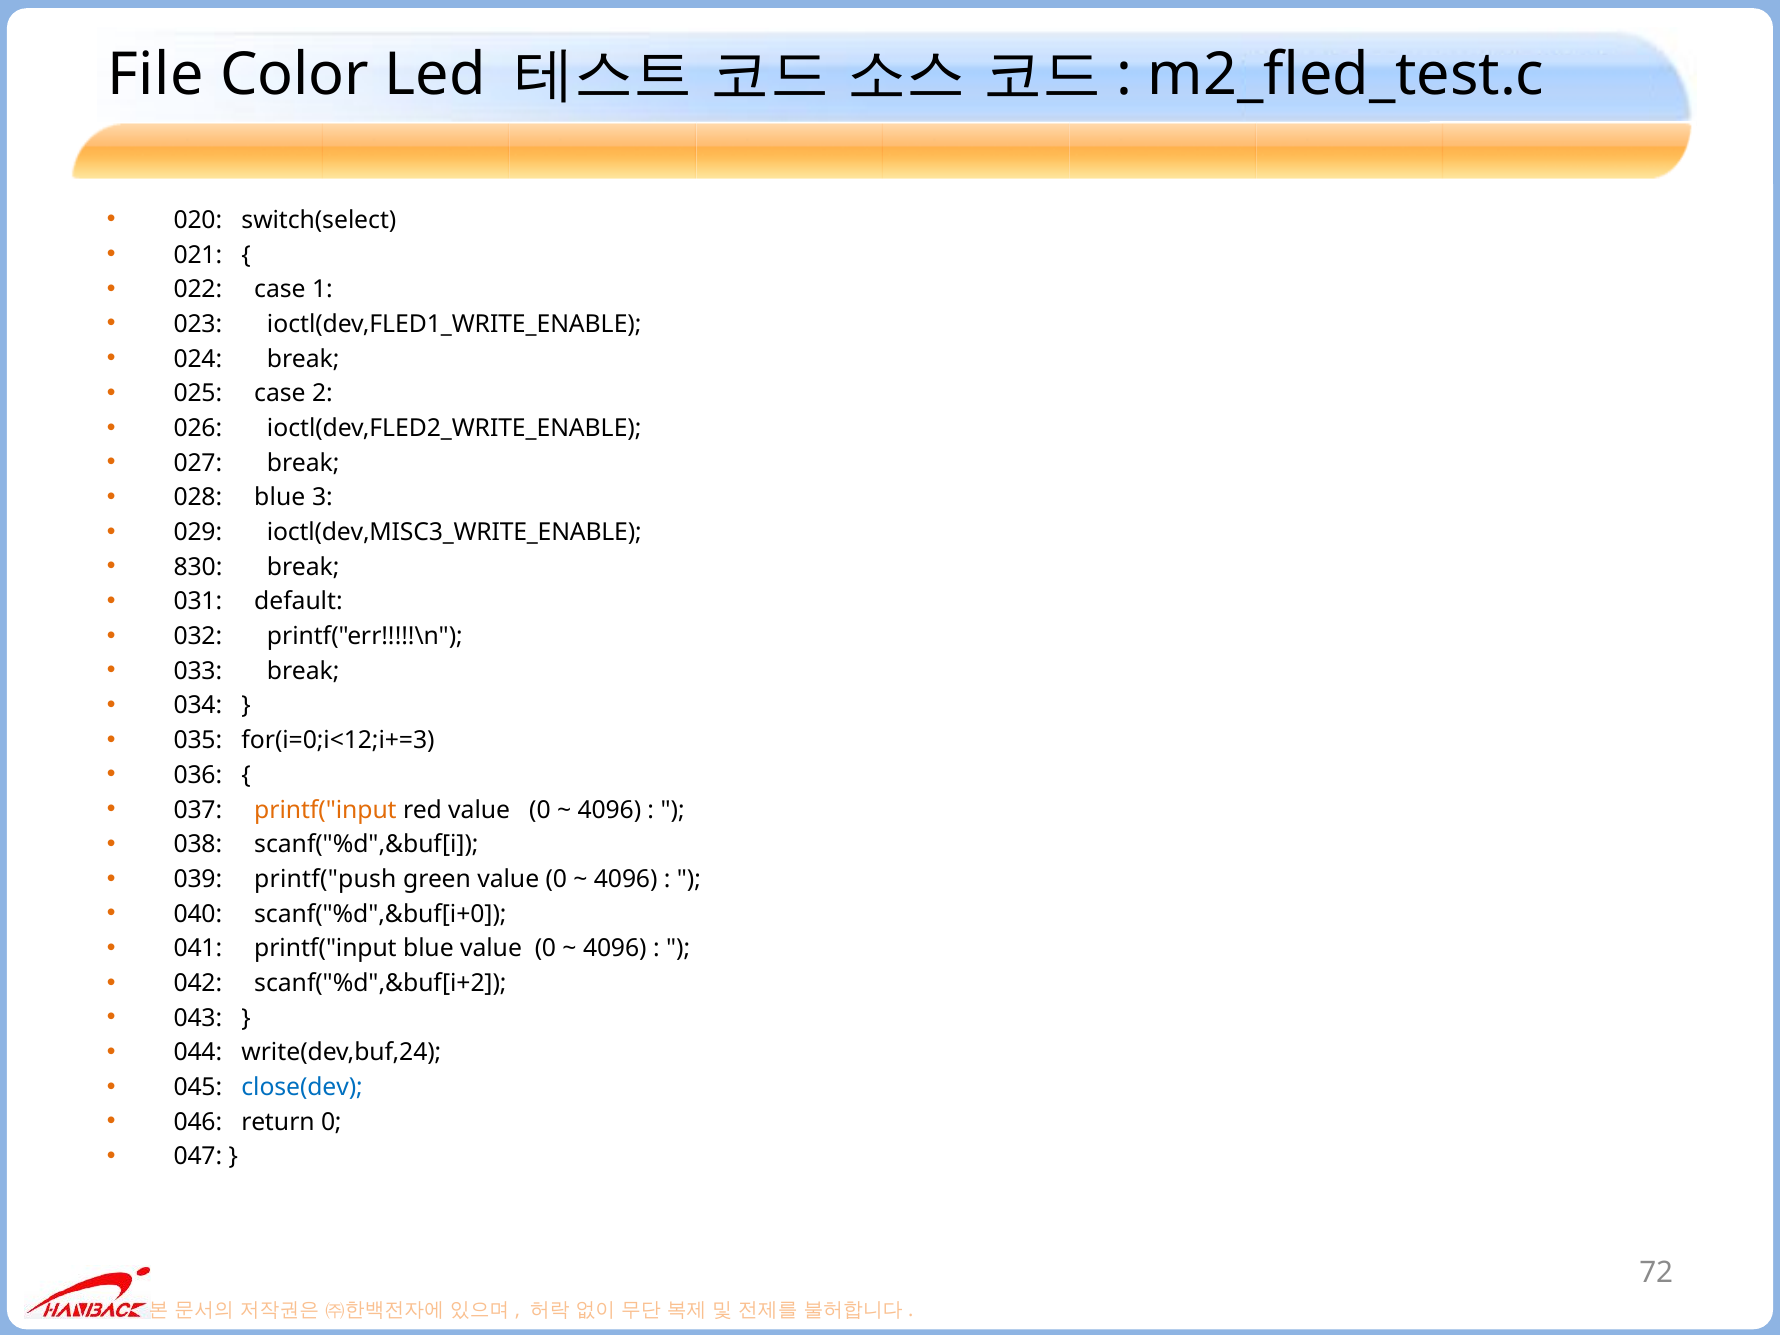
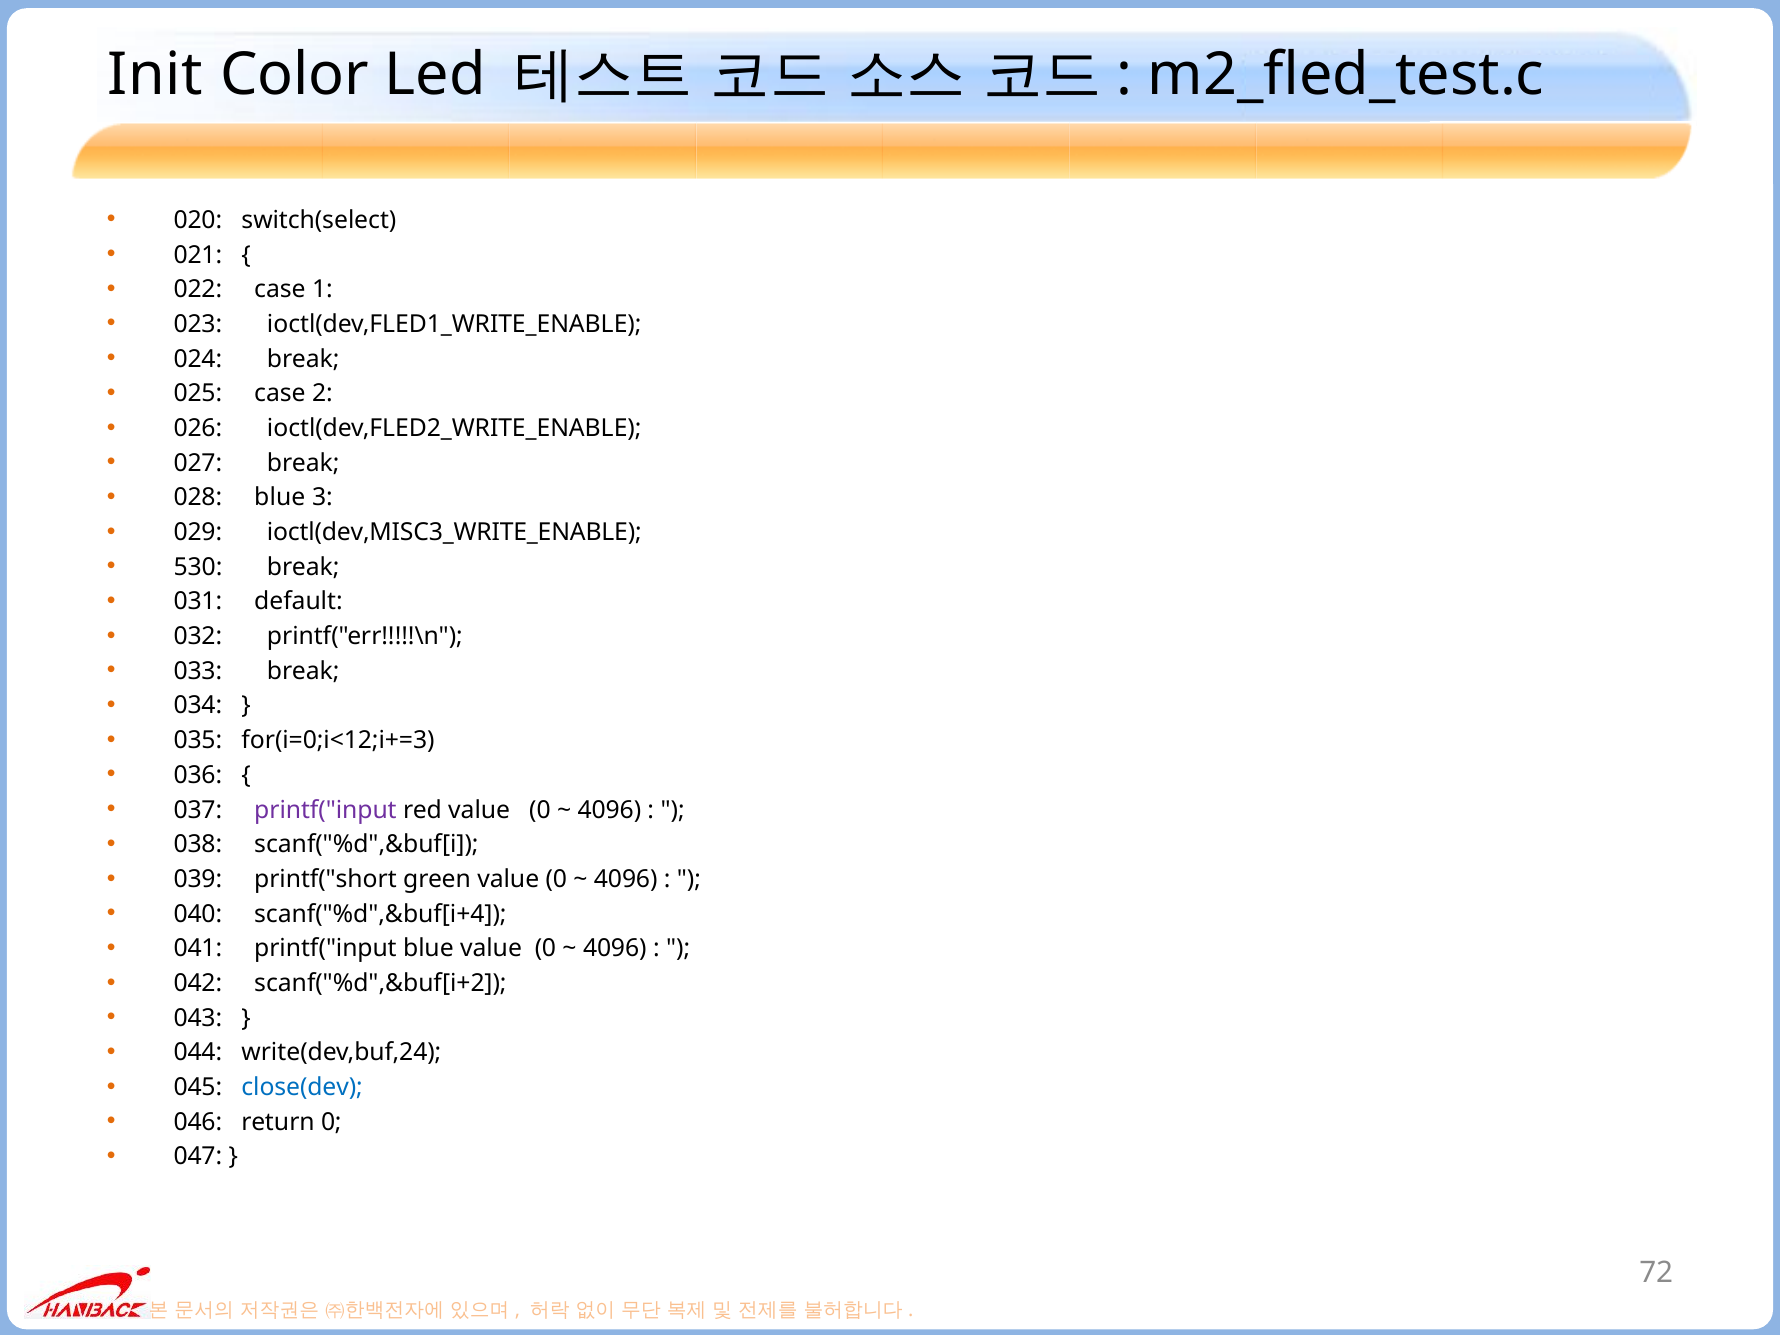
File: File -> Init
830: 830 -> 530
printf("input at (325, 810) colour: orange -> purple
printf("push: printf("push -> printf("short
scanf("%d",&buf[i+0: scanf("%d",&buf[i+0 -> scanf("%d",&buf[i+4
